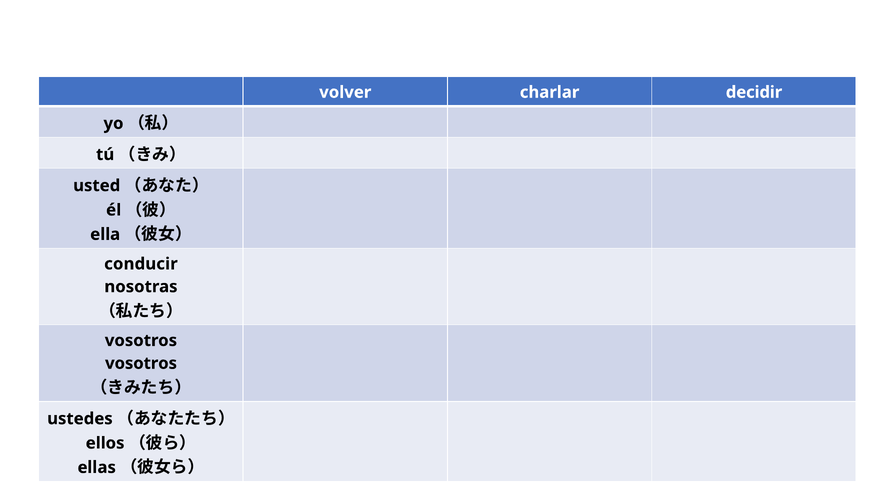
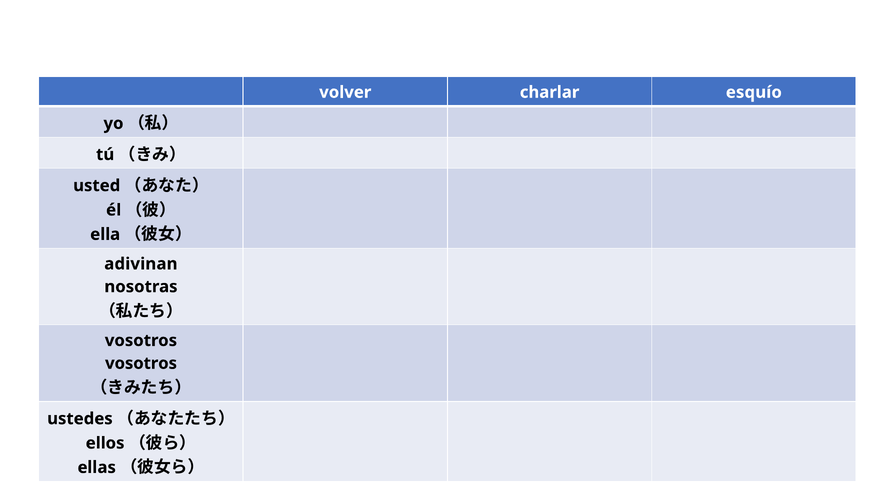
decidir: decidir -> esquío
conducir: conducir -> adivinan
